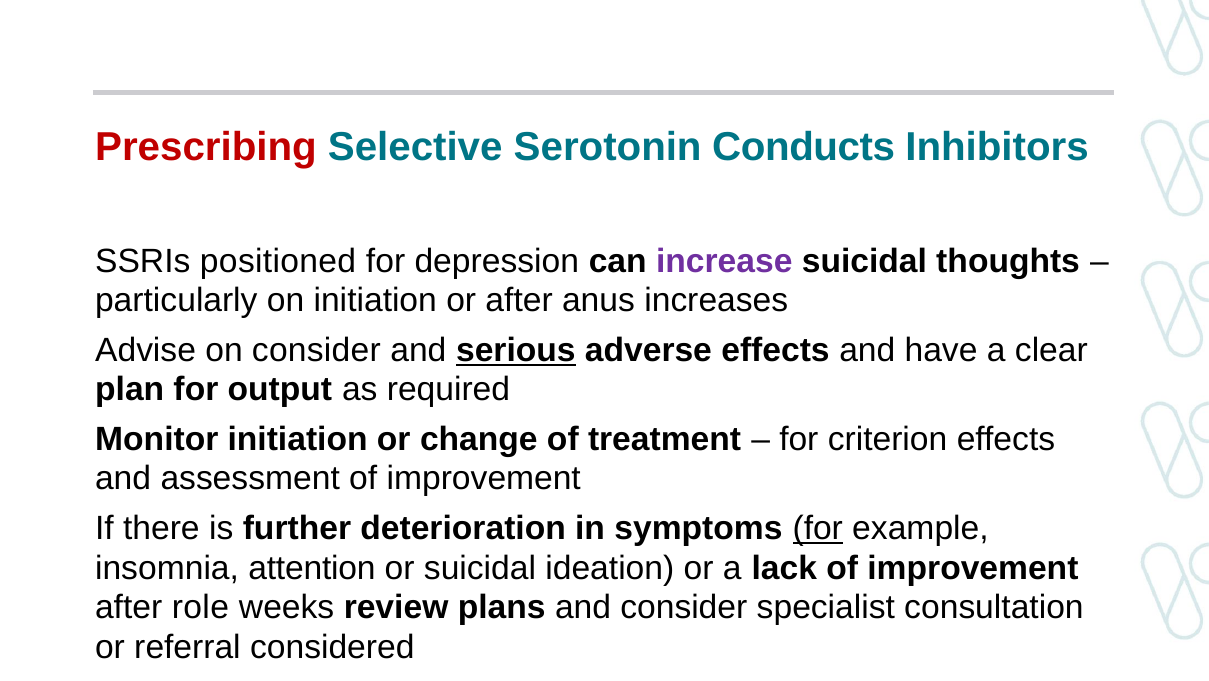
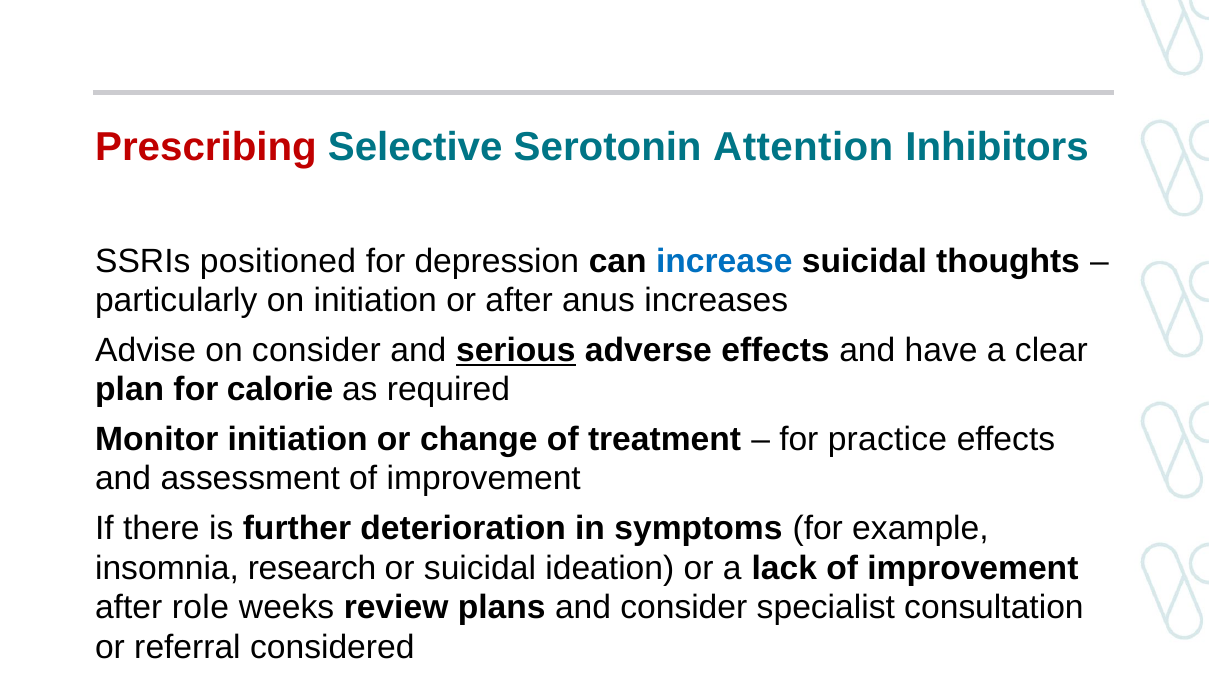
Conducts: Conducts -> Attention
increase colour: purple -> blue
output: output -> calorie
criterion: criterion -> practice
for at (818, 528) underline: present -> none
attention: attention -> research
